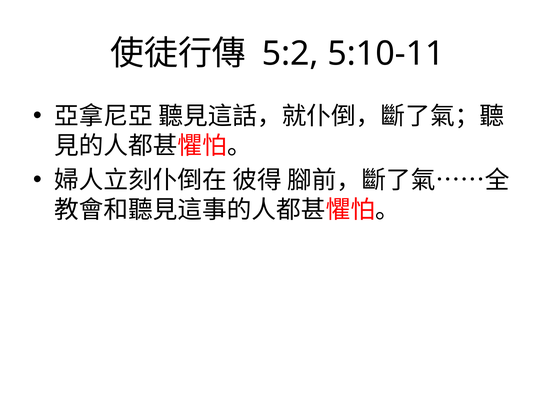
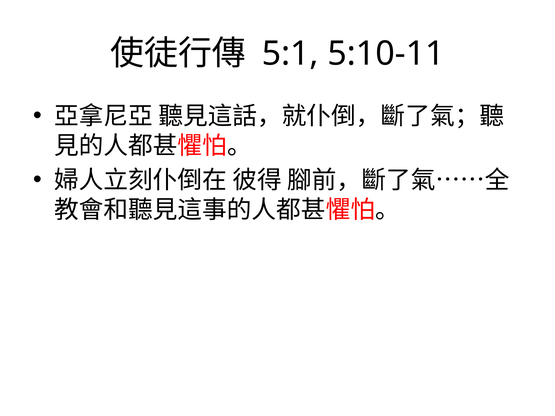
5:2: 5:2 -> 5:1
